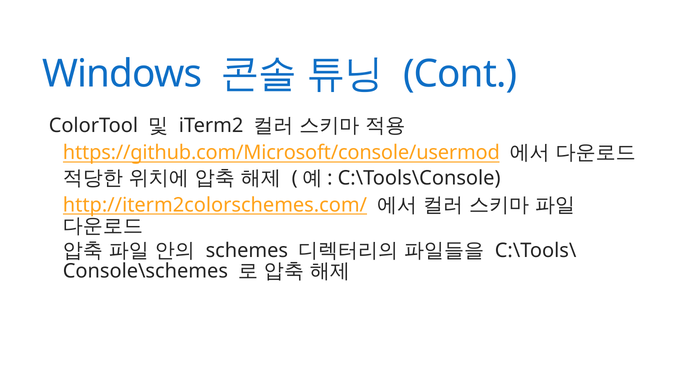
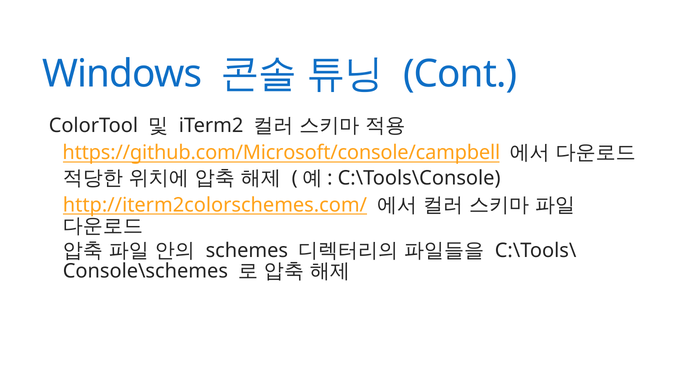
https://github.com/Microsoft/console/usermod: https://github.com/Microsoft/console/usermod -> https://github.com/Microsoft/console/campbell
